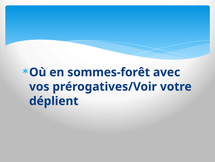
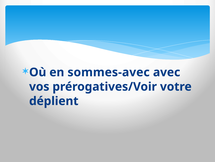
sommes-forêt: sommes-forêt -> sommes-avec
